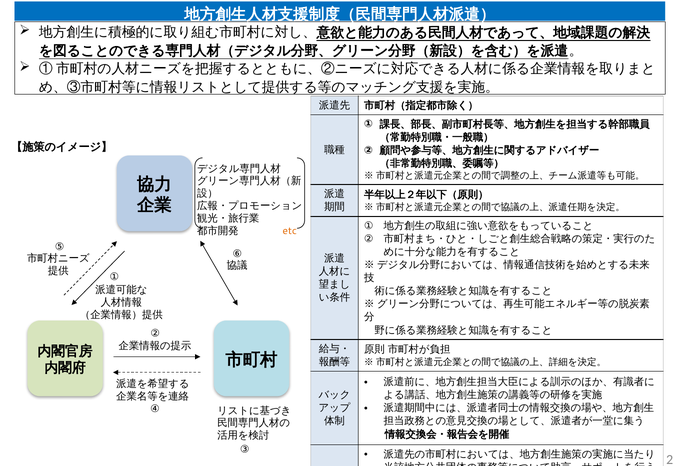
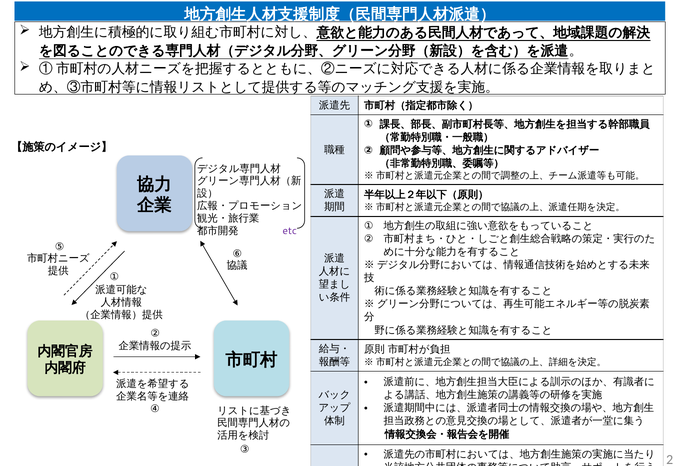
etc colour: orange -> purple
